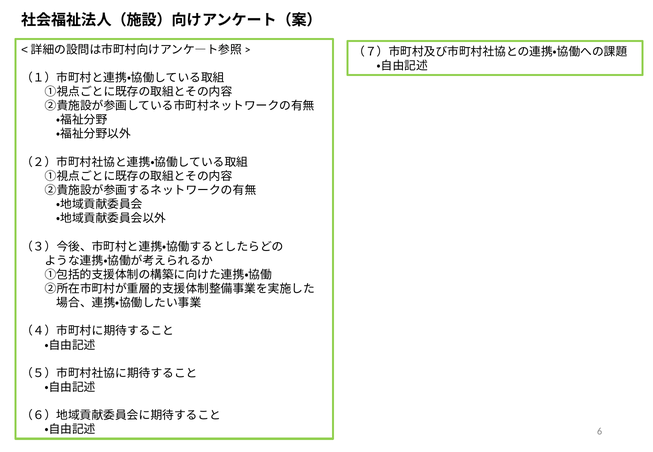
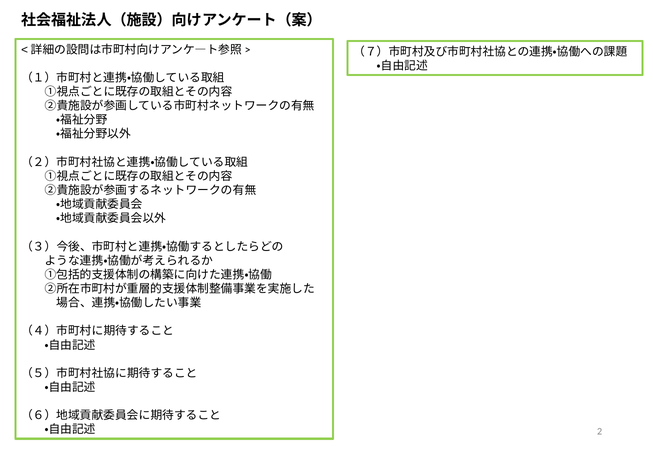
6: 6 -> 2
